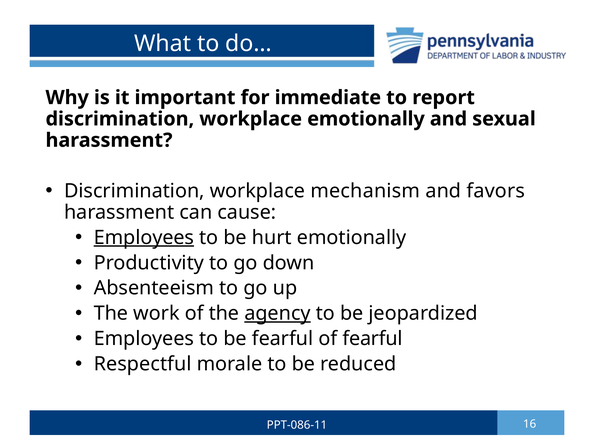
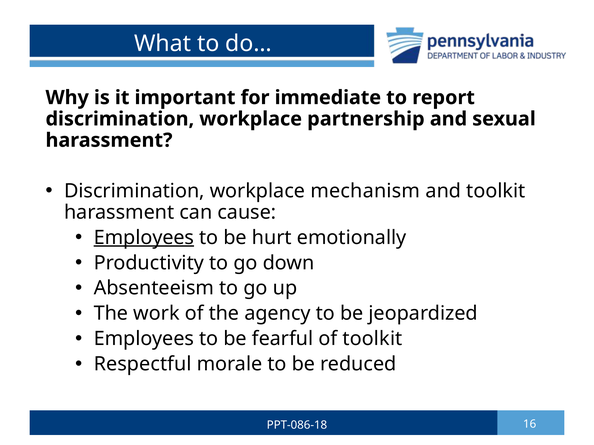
workplace emotionally: emotionally -> partnership
and favors: favors -> toolkit
agency underline: present -> none
of fearful: fearful -> toolkit
PPT-086-11: PPT-086-11 -> PPT-086-18
